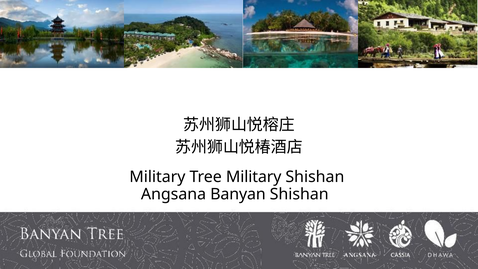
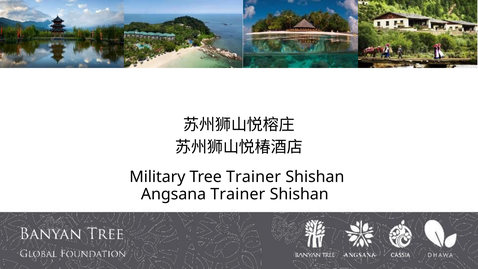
Tree Military: Military -> Trainer
Angsana Banyan: Banyan -> Trainer
